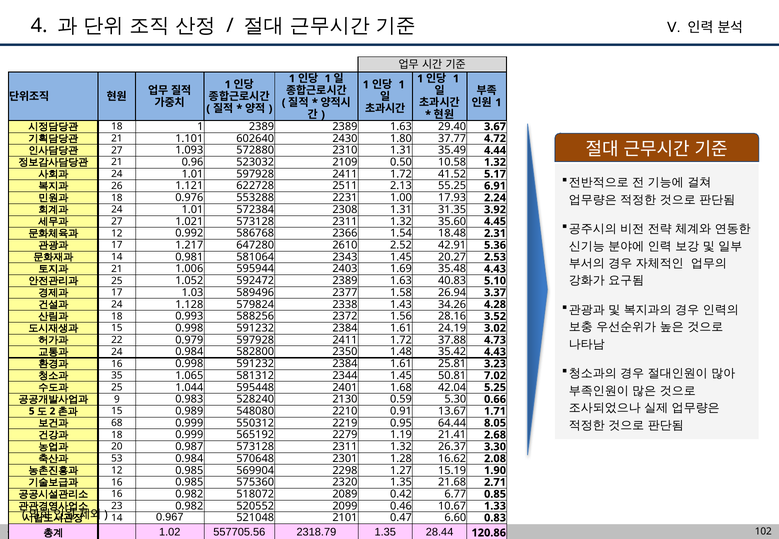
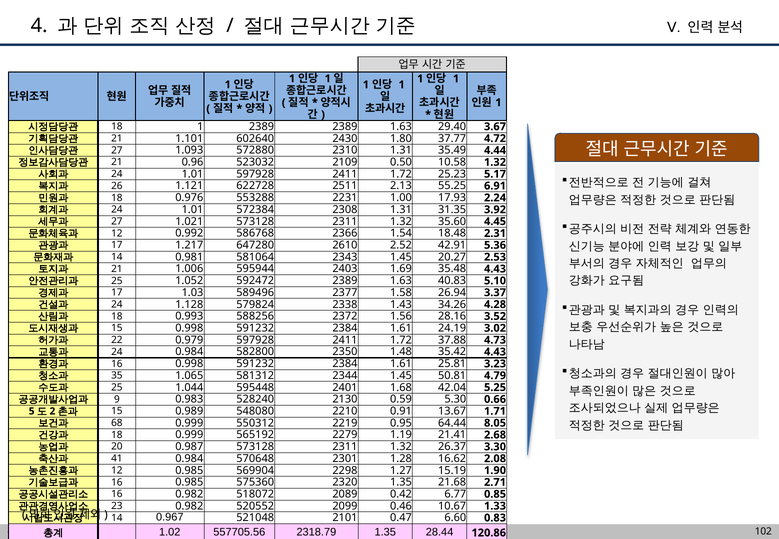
41.52: 41.52 -> 25.23
7.02: 7.02 -> 4.79
53: 53 -> 41
